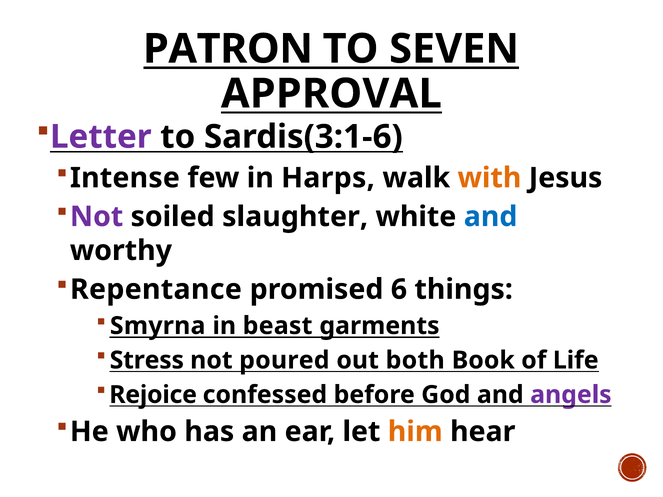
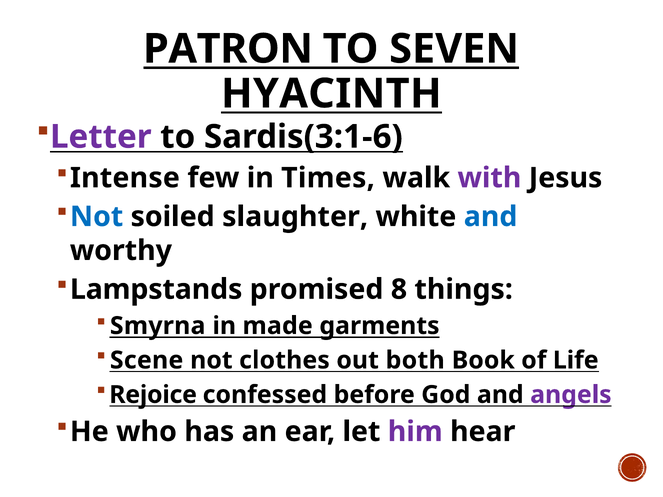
APPROVAL: APPROVAL -> HYACINTH
Harps: Harps -> Times
with colour: orange -> purple
Not at (97, 217) colour: purple -> blue
Repentance: Repentance -> Lampstands
6: 6 -> 8
beast: beast -> made
Stress: Stress -> Scene
poured: poured -> clothes
him colour: orange -> purple
